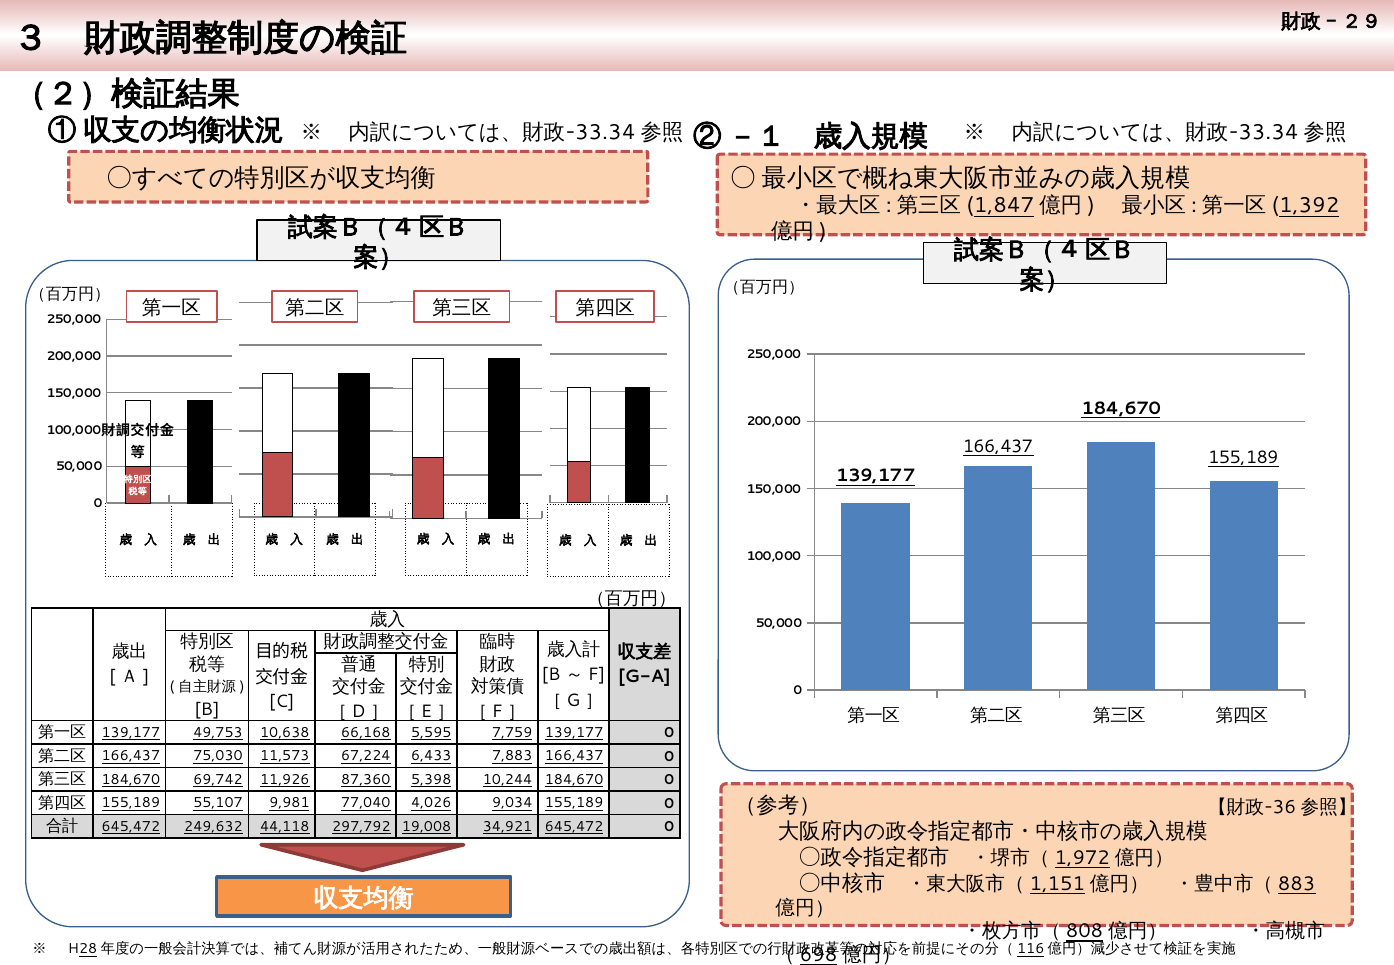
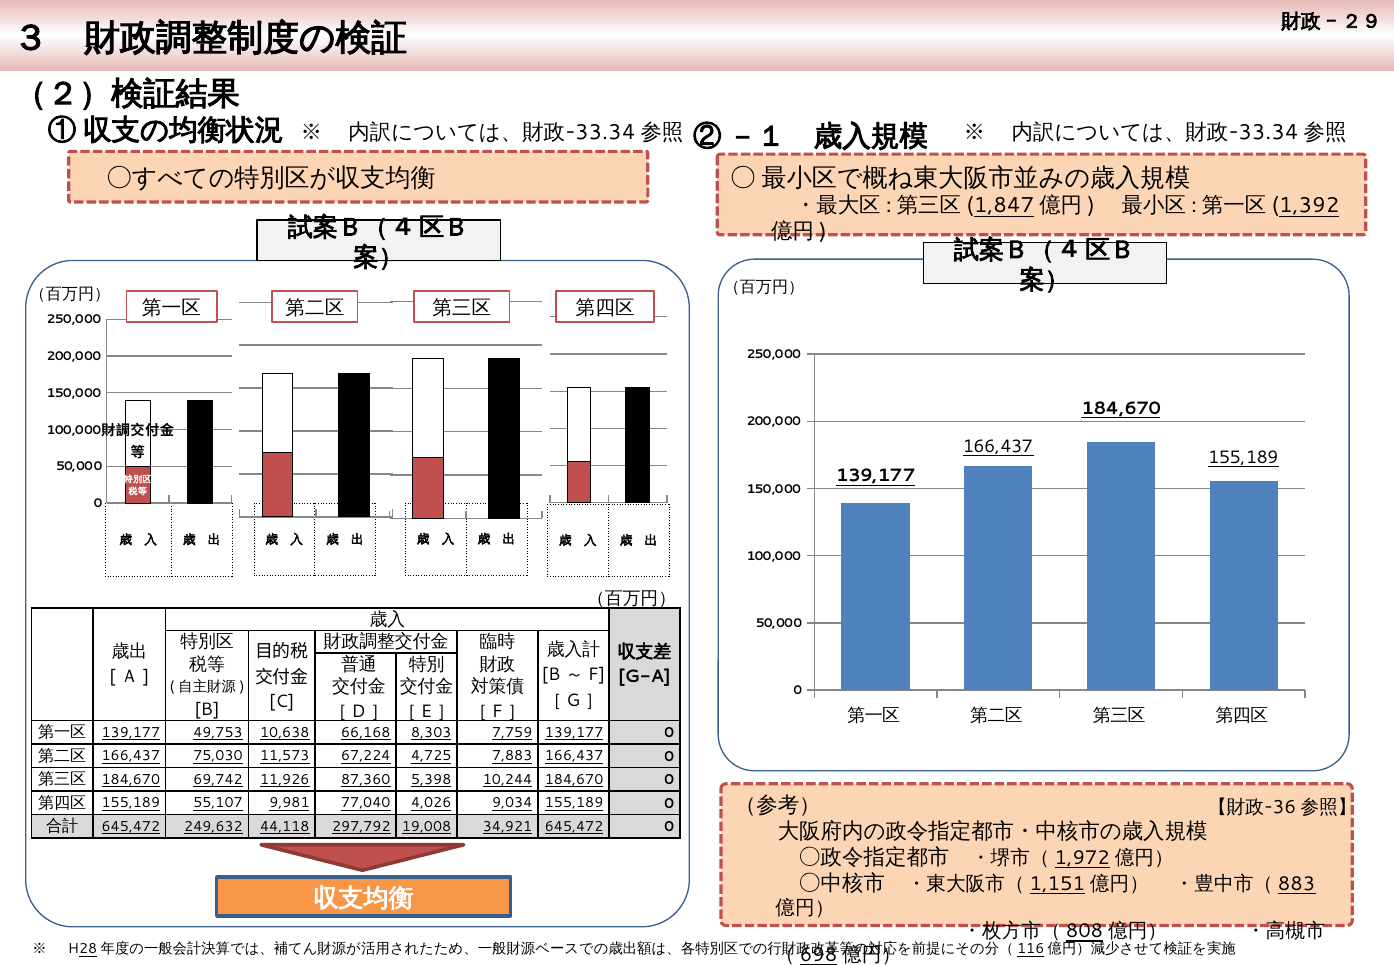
5,595: 5,595 -> 8,303
6,433: 6,433 -> 4,725
